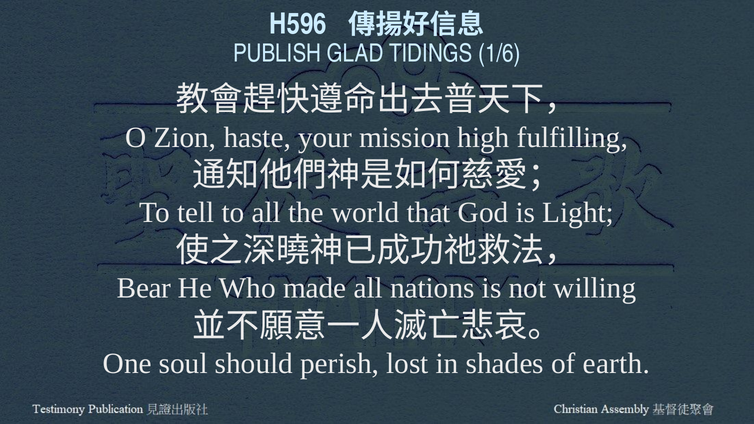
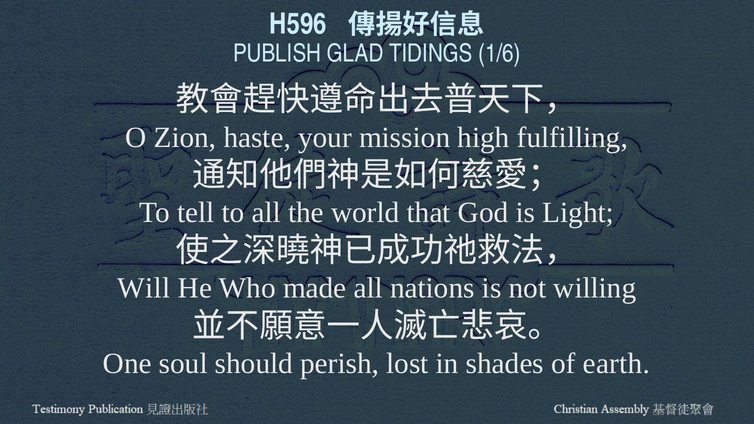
Bear: Bear -> Will
